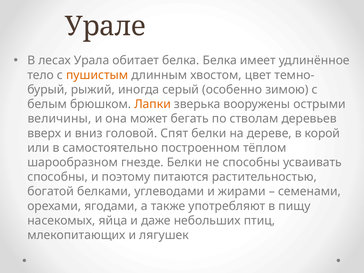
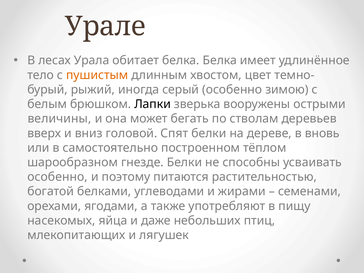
Лапки colour: orange -> black
корой: корой -> вновь
способны at (58, 177): способны -> особенно
